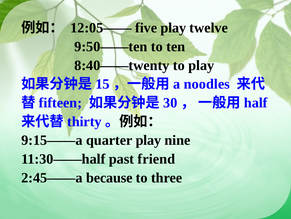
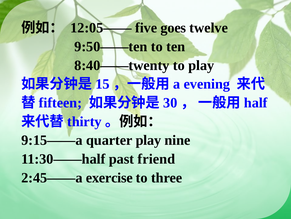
five play: play -> goes
noodles: noodles -> evening
because: because -> exercise
